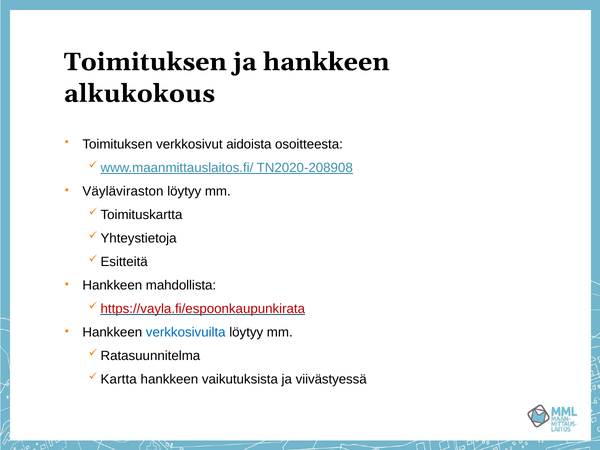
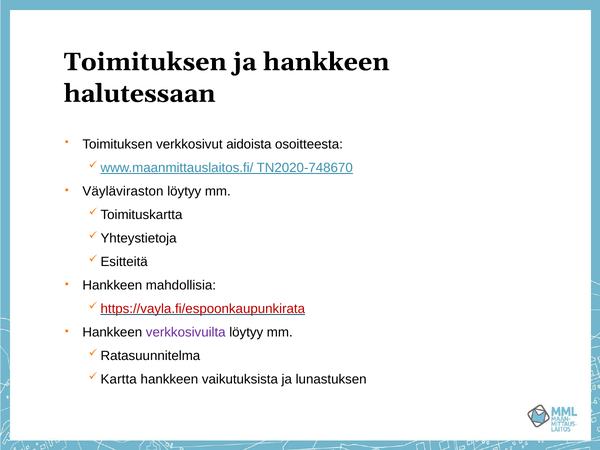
alkukokous: alkukokous -> halutessaan
TN2020-208908: TN2020-208908 -> TN2020-748670
mahdollista: mahdollista -> mahdollisia
verkkosivuilta colour: blue -> purple
viivästyessä: viivästyessä -> lunastuksen
